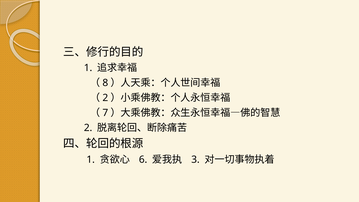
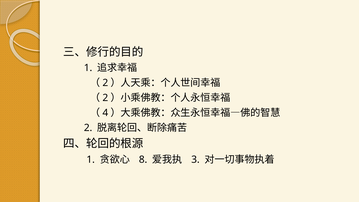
8 at (105, 83): 8 -> 2
7: 7 -> 4
6: 6 -> 8
